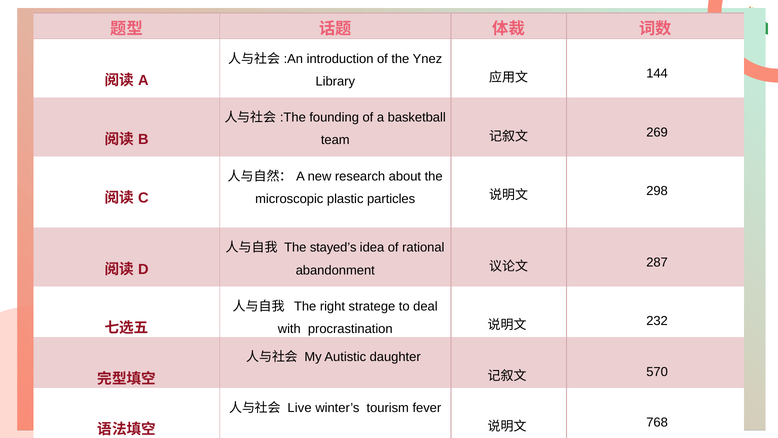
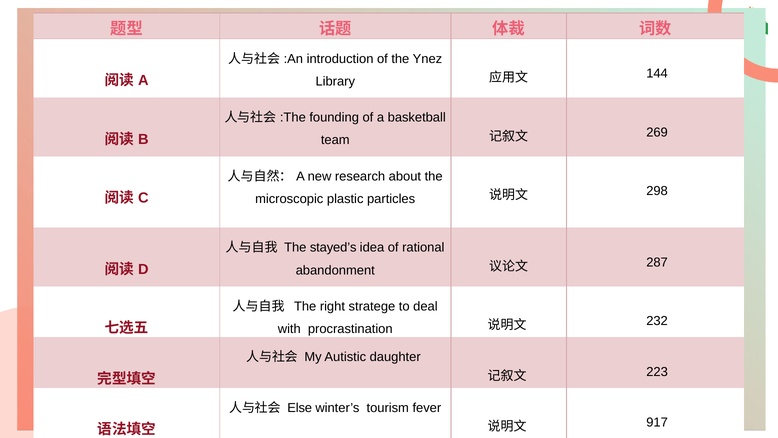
570: 570 -> 223
Live: Live -> Else
768: 768 -> 917
